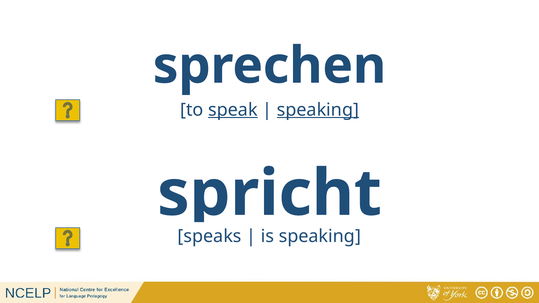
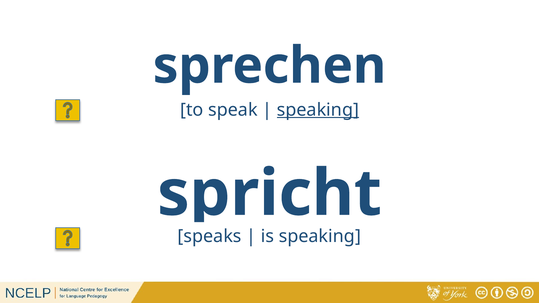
speak underline: present -> none
